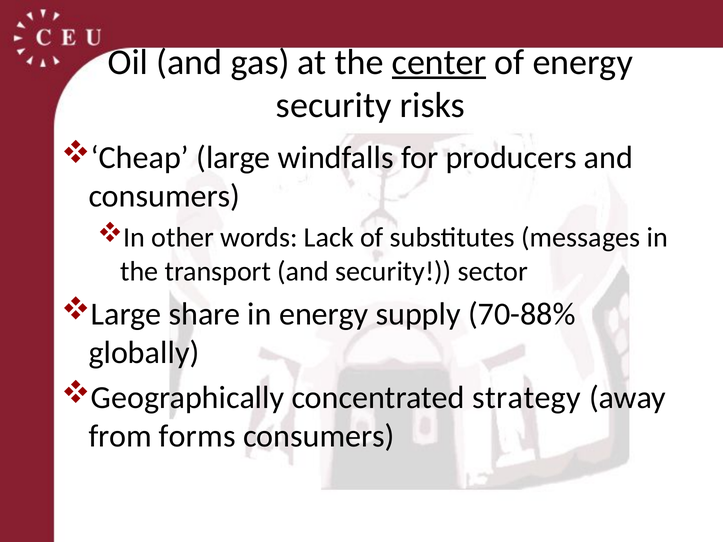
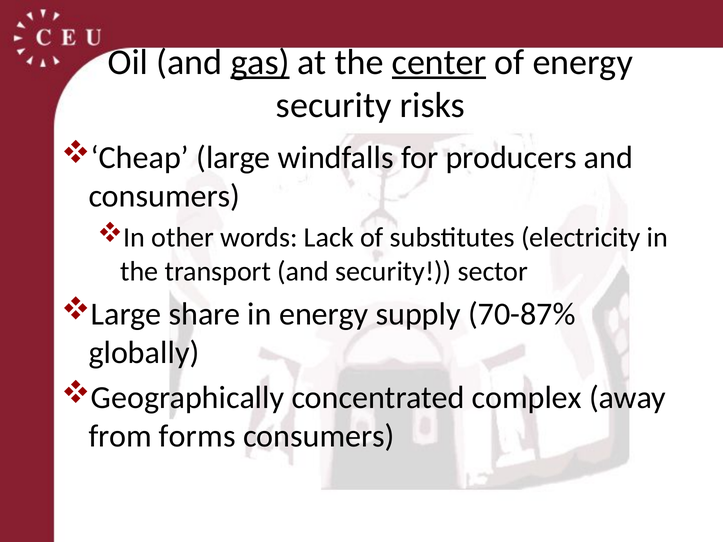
gas underline: none -> present
messages: messages -> electricity
70-88%: 70-88% -> 70-87%
strategy: strategy -> complex
